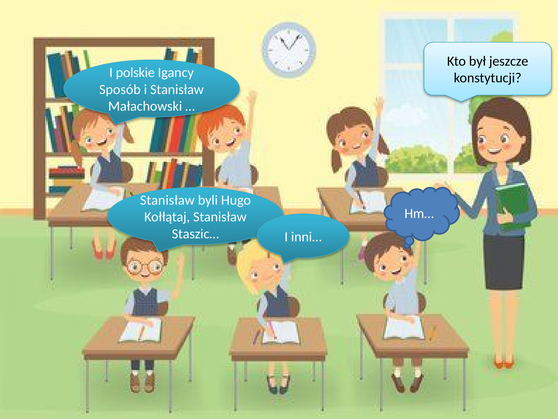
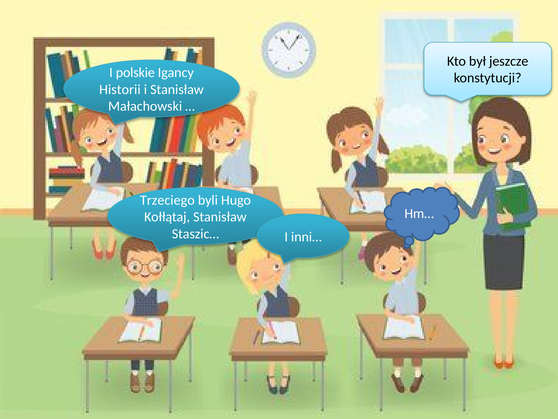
Sposób: Sposób -> Historii
Stanisław at (167, 200): Stanisław -> Trzeciego
